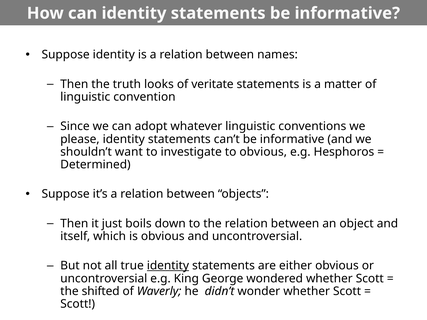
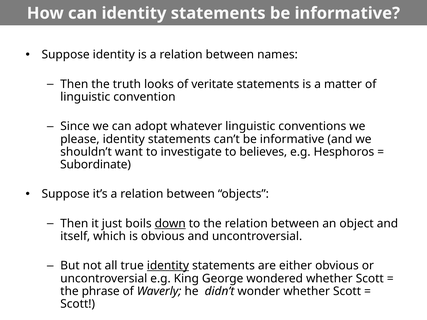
to obvious: obvious -> believes
Determined: Determined -> Subordinate
down underline: none -> present
shifted: shifted -> phrase
